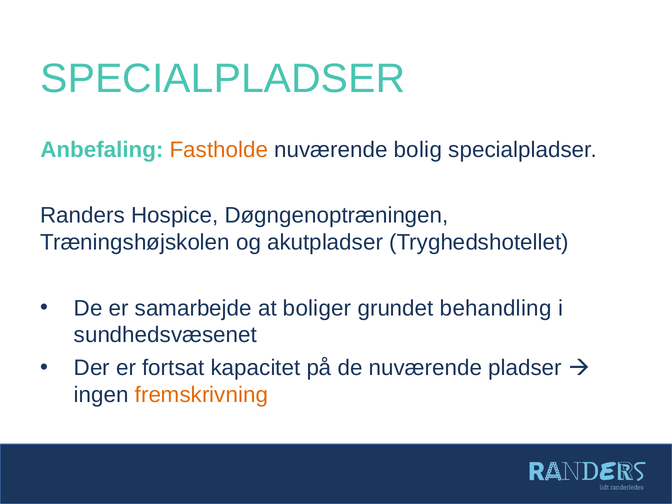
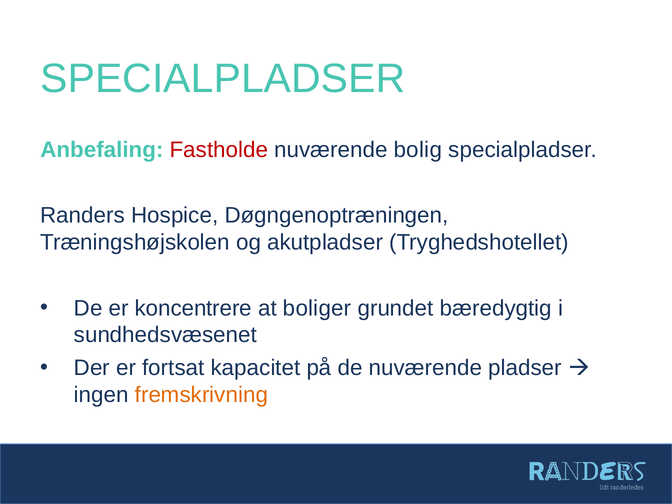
Fastholde colour: orange -> red
samarbejde: samarbejde -> koncentrere
behandling: behandling -> bæredygtig
